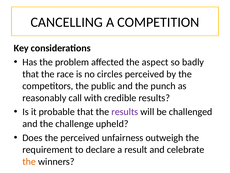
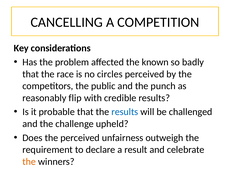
aspect: aspect -> known
call: call -> flip
results at (125, 112) colour: purple -> blue
